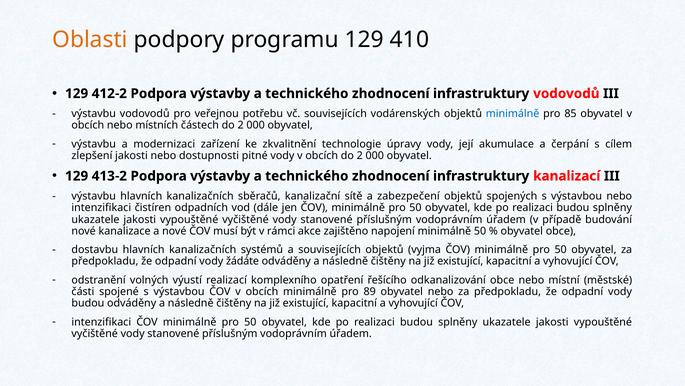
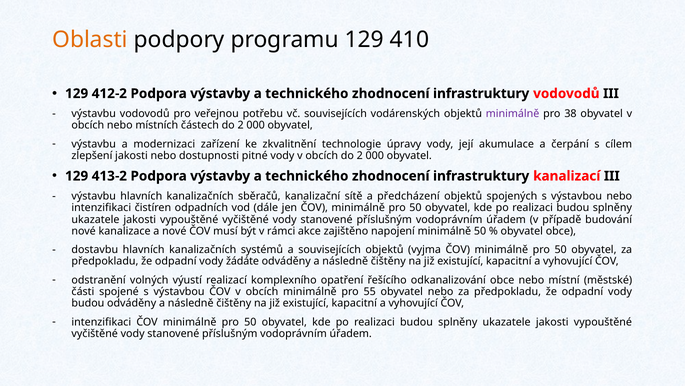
minimálně at (513, 114) colour: blue -> purple
85: 85 -> 38
zabezpečení: zabezpečení -> předcházení
89: 89 -> 55
